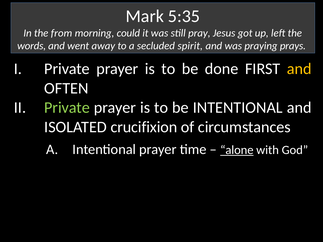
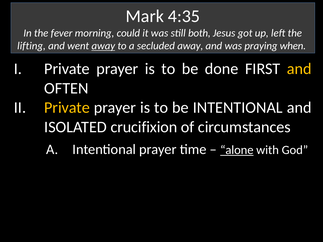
5:35: 5:35 -> 4:35
from: from -> fever
pray: pray -> both
words: words -> lifting
away at (103, 46) underline: none -> present
secluded spirit: spirit -> away
prays: prays -> when
Private at (67, 108) colour: light green -> yellow
